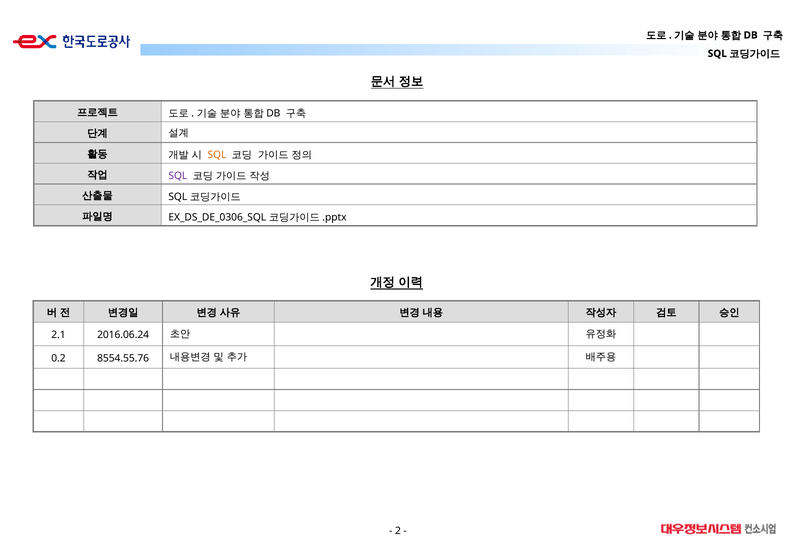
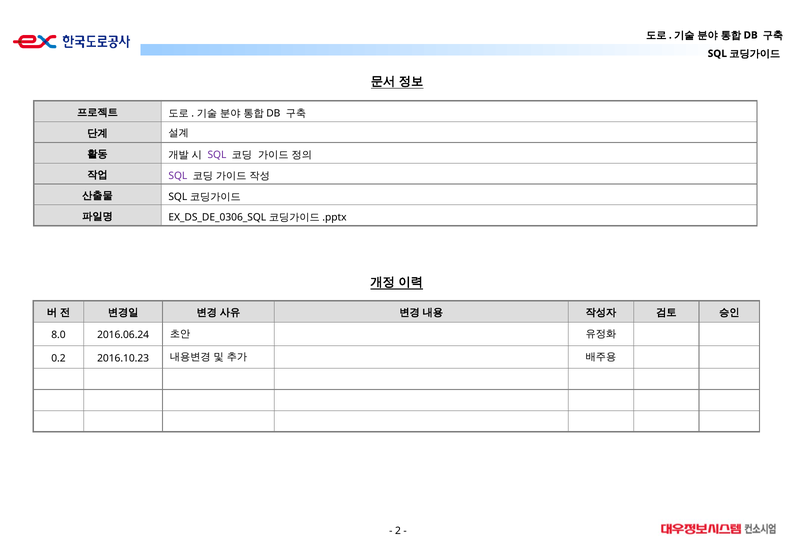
SQL at (217, 155) colour: orange -> purple
2.1: 2.1 -> 8.0
8554.55.76: 8554.55.76 -> 2016.10.23
